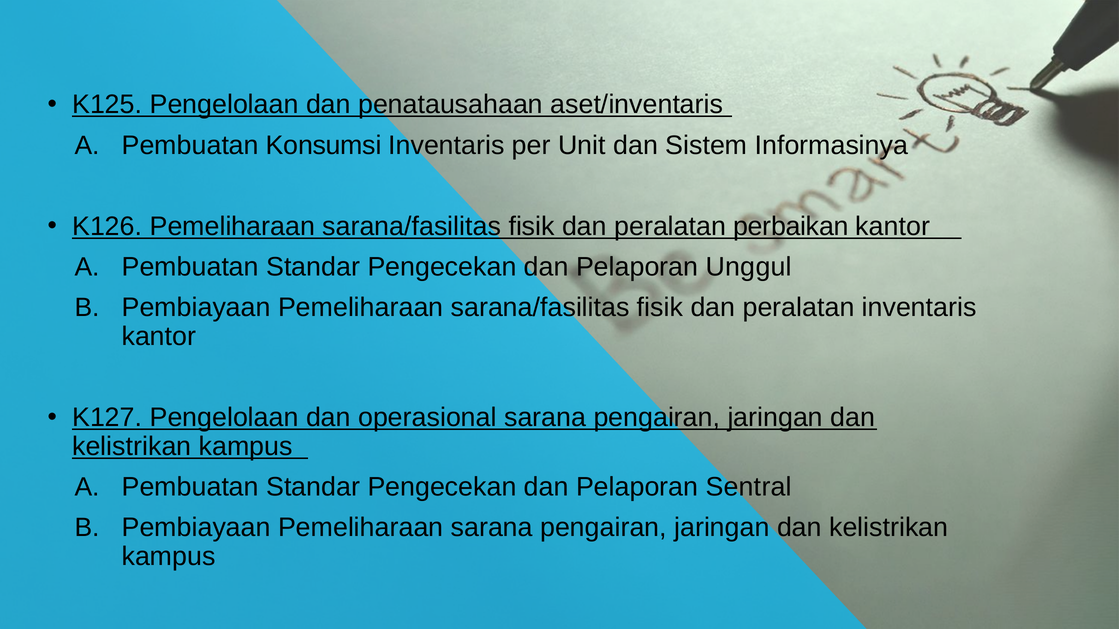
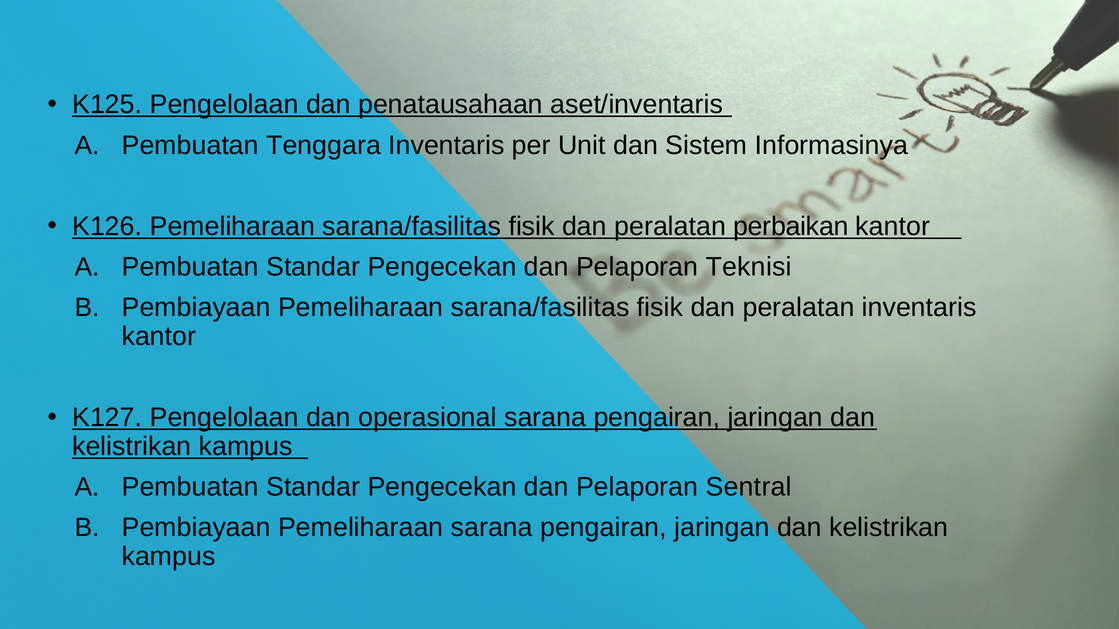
Konsumsi: Konsumsi -> Tenggara
Unggul: Unggul -> Teknisi
